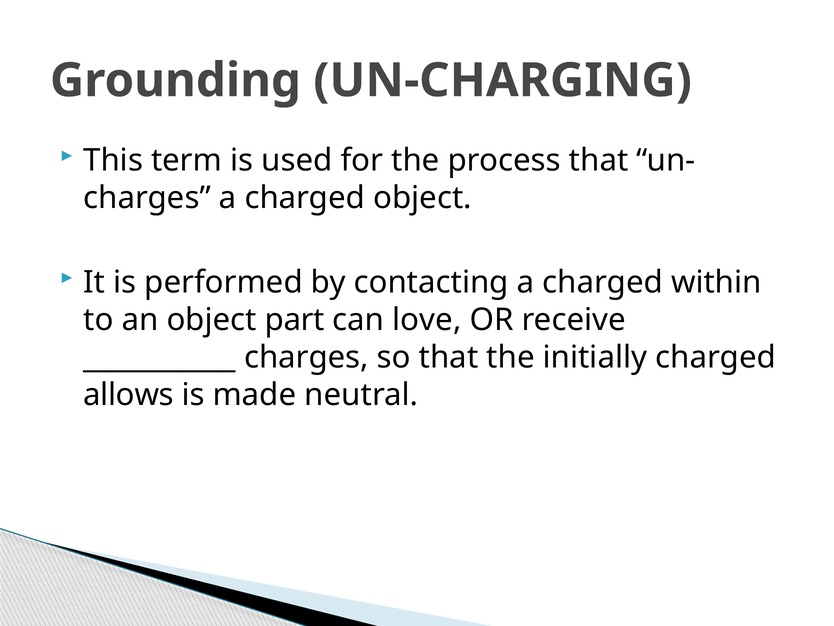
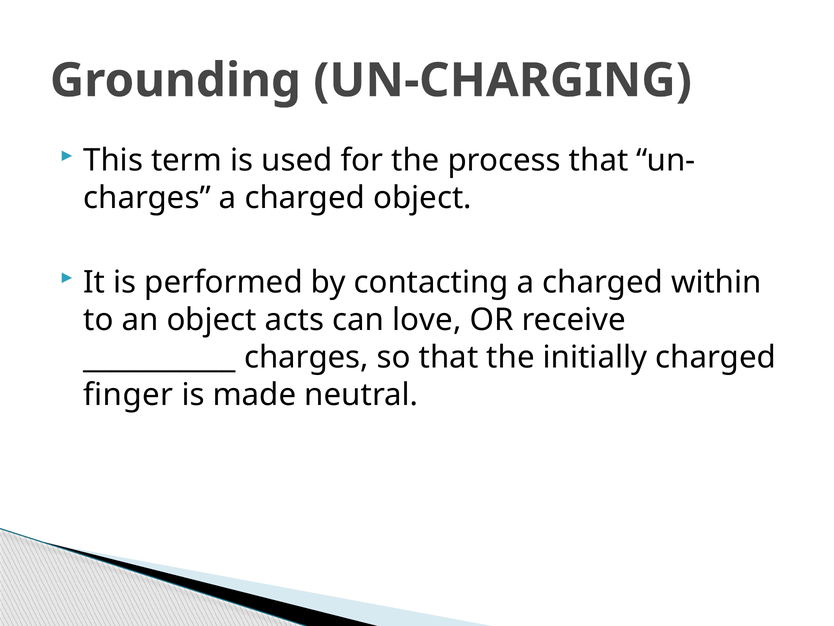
part: part -> acts
allows: allows -> finger
